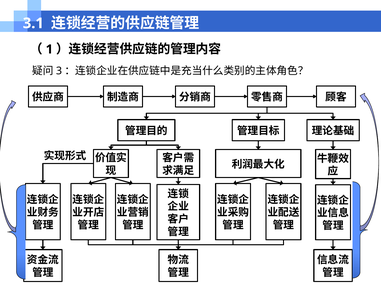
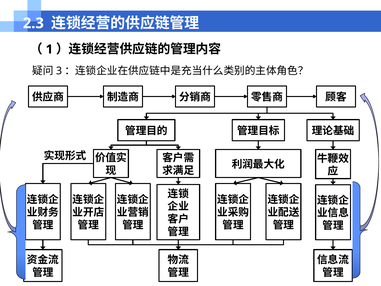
3.1: 3.1 -> 2.3
